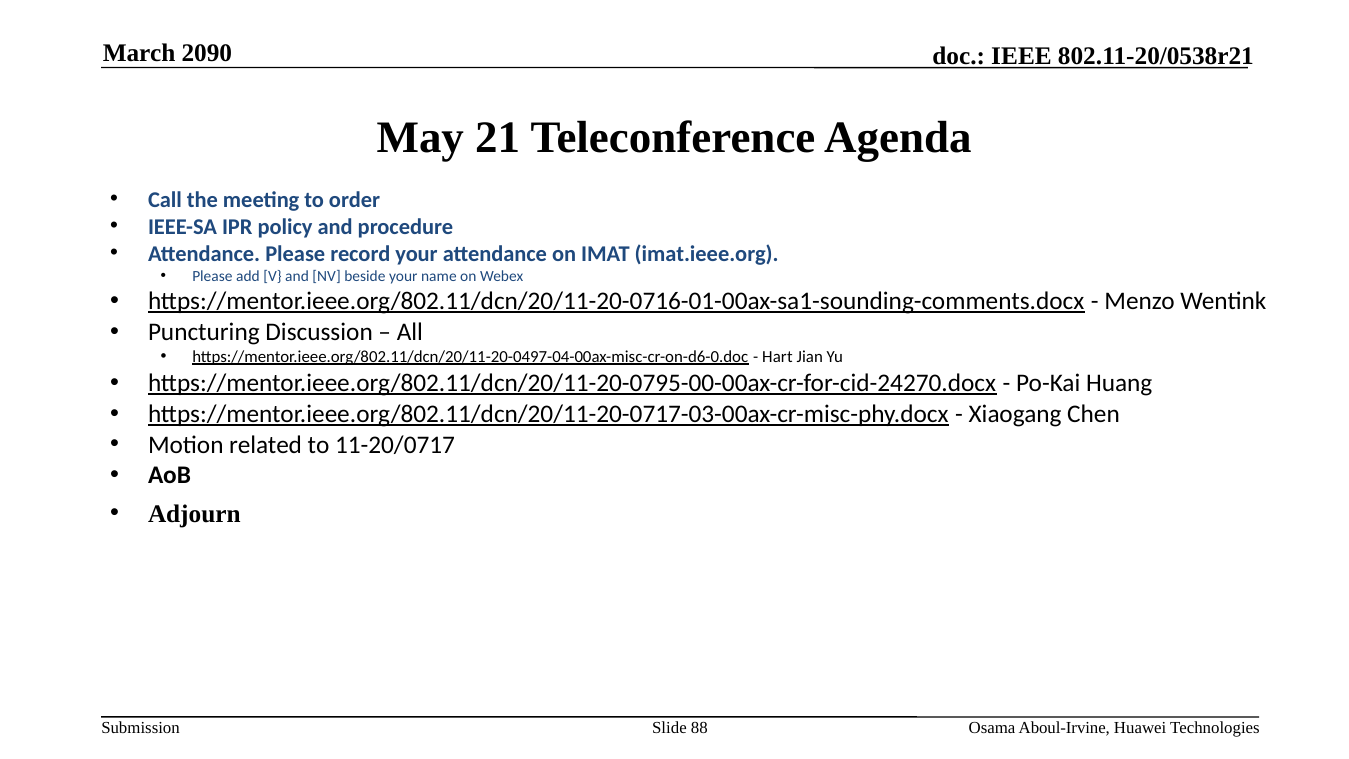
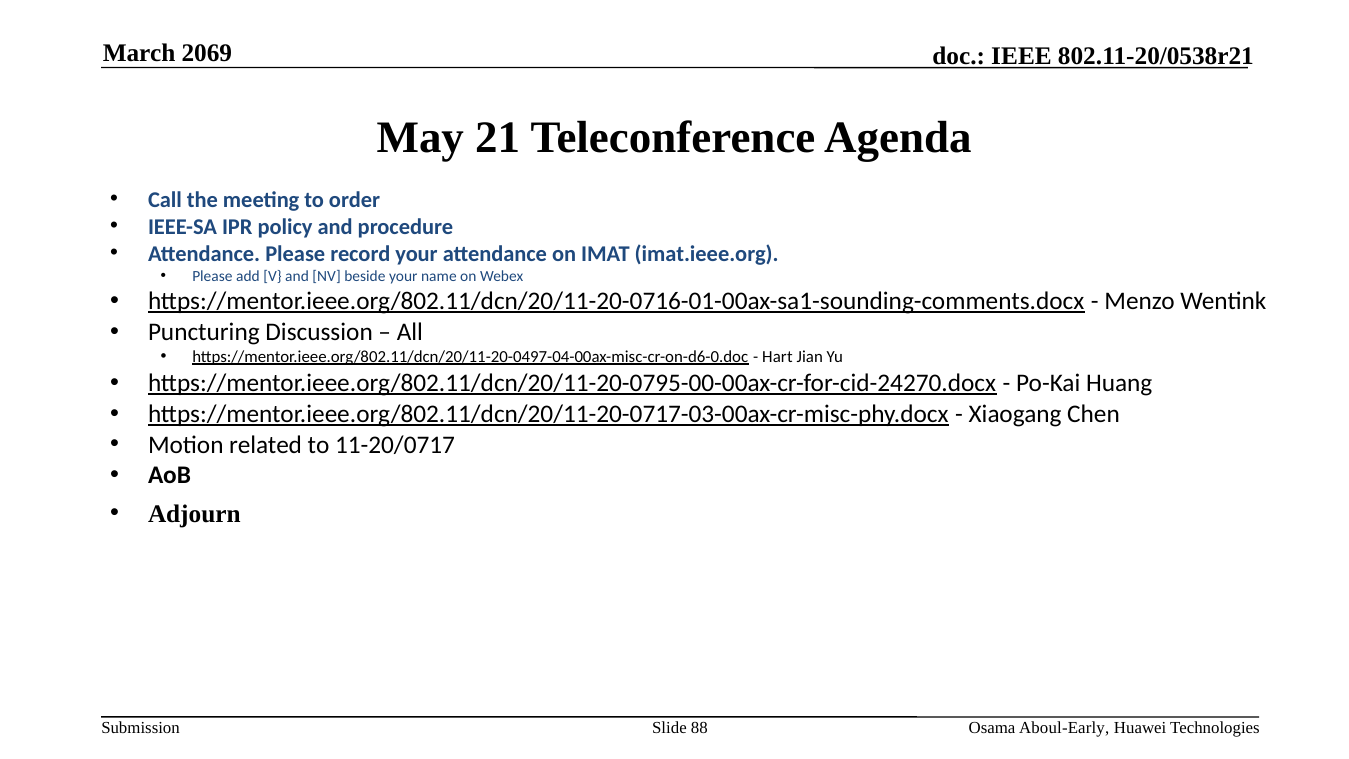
2090: 2090 -> 2069
Aboul-Irvine: Aboul-Irvine -> Aboul-Early
